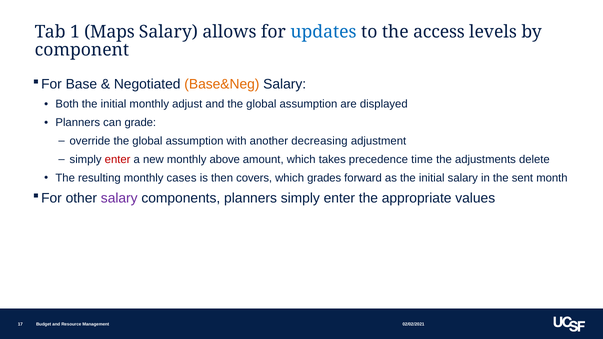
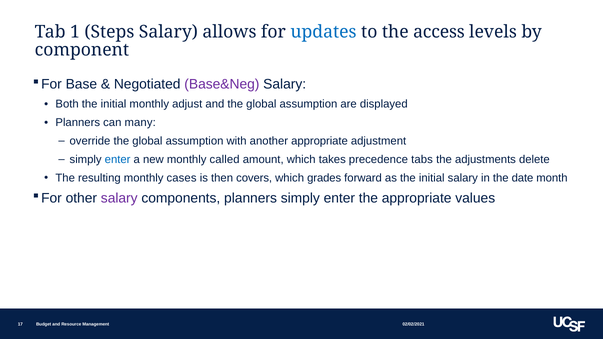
Maps: Maps -> Steps
Base&Neg colour: orange -> purple
grade: grade -> many
another decreasing: decreasing -> appropriate
enter at (118, 160) colour: red -> blue
above: above -> called
time: time -> tabs
sent: sent -> date
